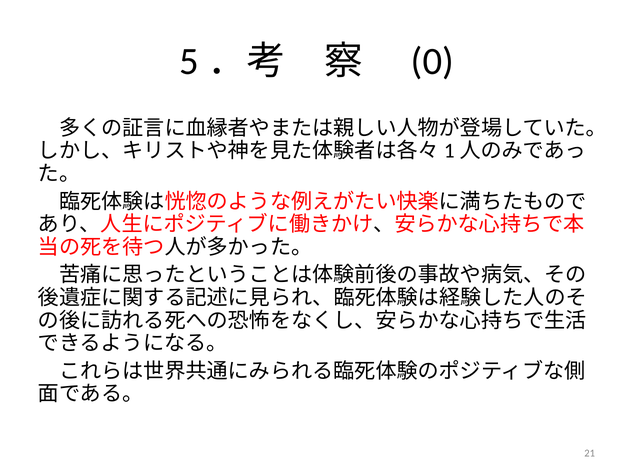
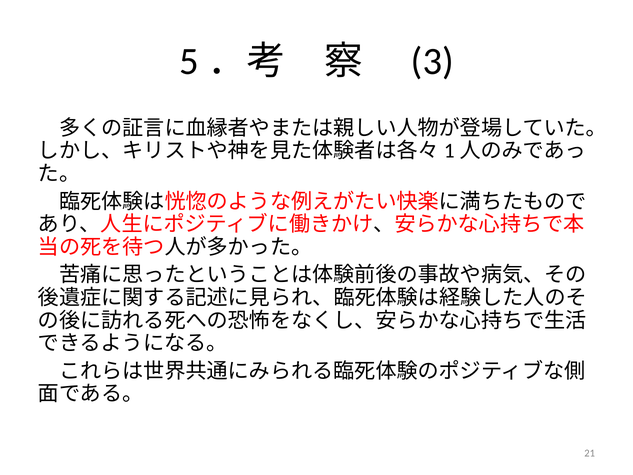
0: 0 -> 3
